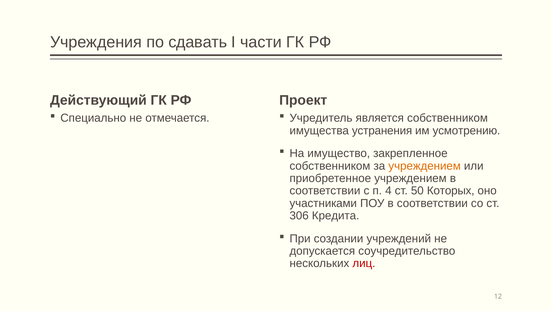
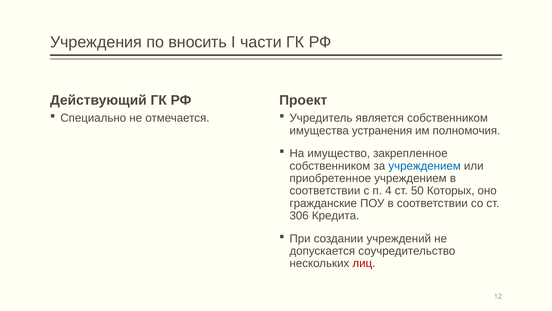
сдавать: сдавать -> вносить
усмотрению: усмотрению -> полномочия
учреждением at (425, 166) colour: orange -> blue
участниками: участниками -> гражданские
